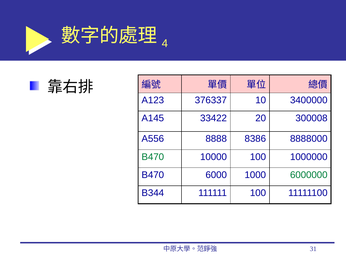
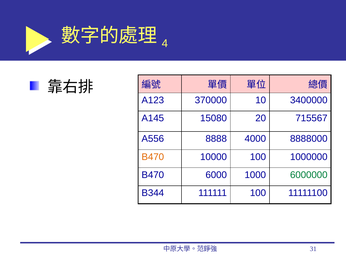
376337: 376337 -> 370000
33422: 33422 -> 15080
300008: 300008 -> 715567
8386: 8386 -> 4000
B470 at (153, 157) colour: green -> orange
